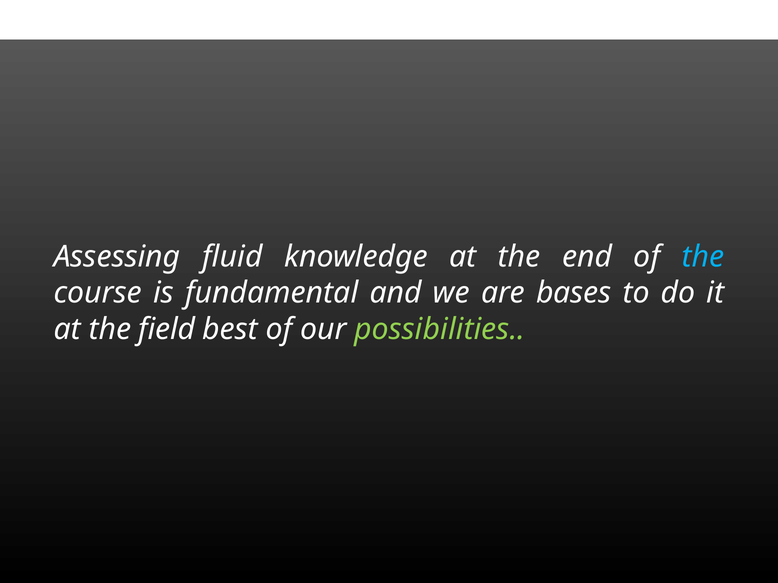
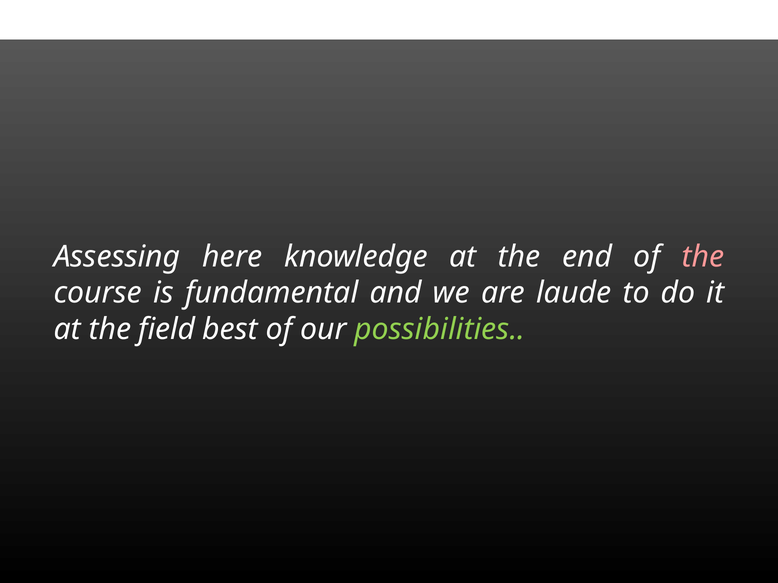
fluid: fluid -> here
the at (703, 257) colour: light blue -> pink
bases: bases -> laude
